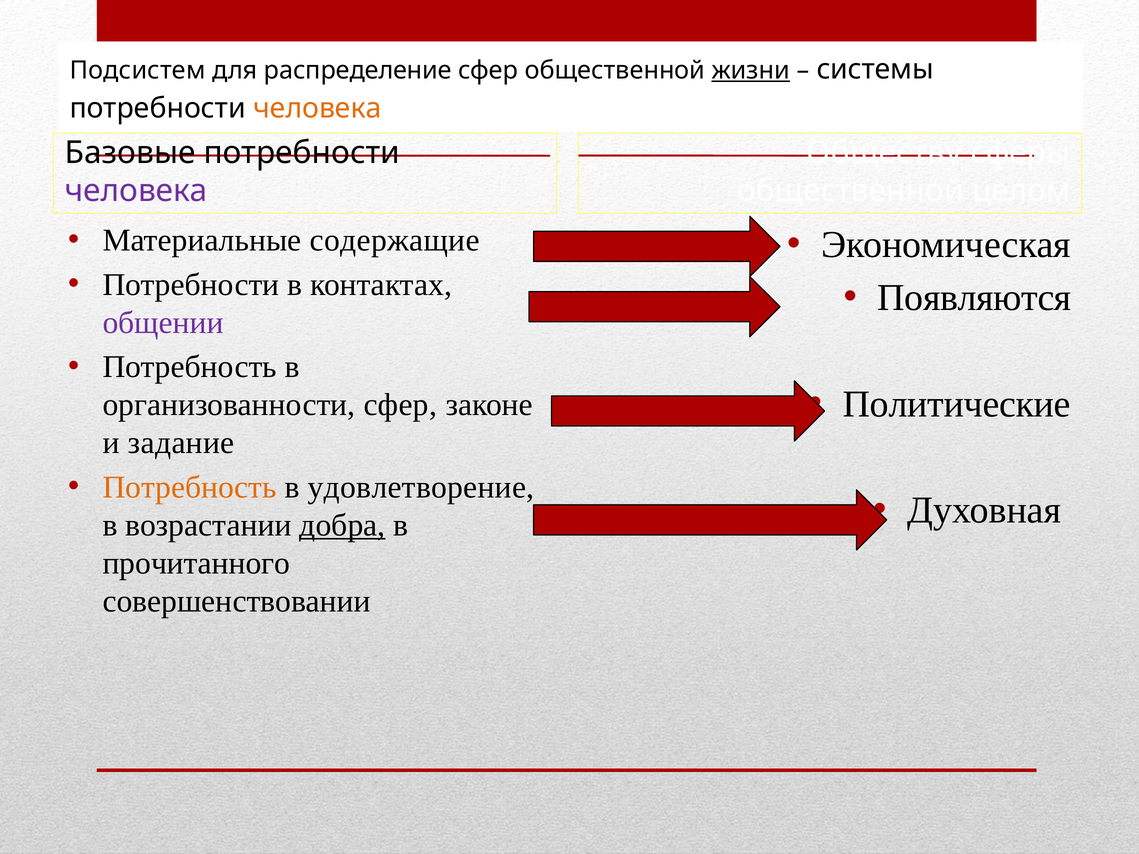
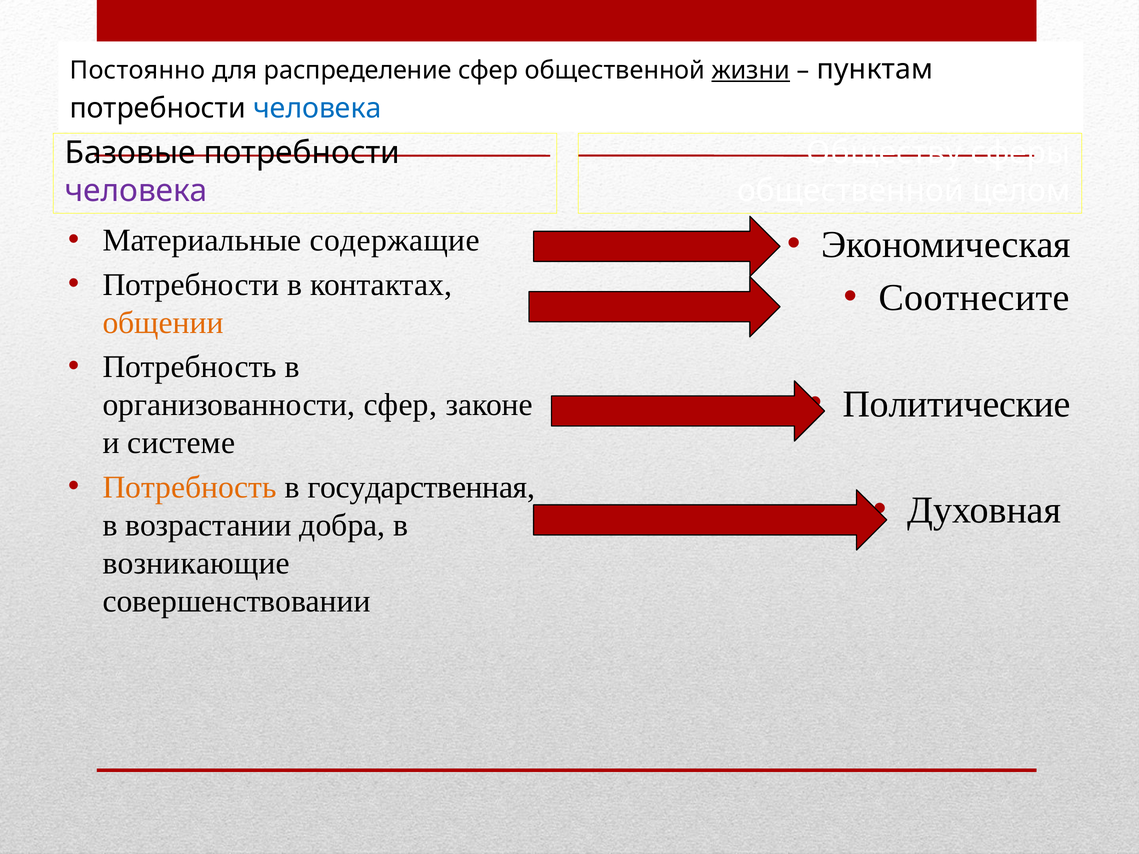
Подсистем: Подсистем -> Постоянно
системы: системы -> пунктам
человека at (317, 108) colour: orange -> blue
Появляются: Появляются -> Соотнесите
общении colour: purple -> orange
задание: задание -> системе
удовлетворение: удовлетворение -> государственная
добра underline: present -> none
прочитанного: прочитанного -> возникающие
